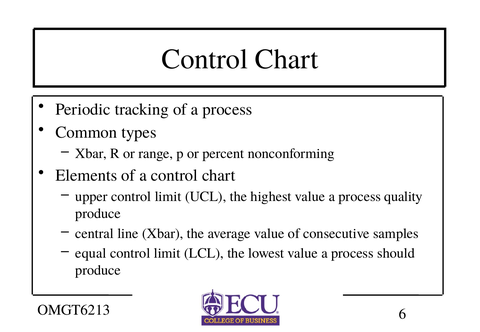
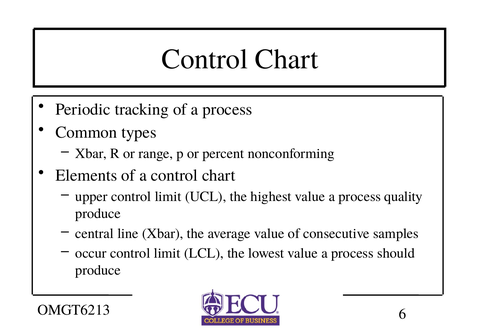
equal: equal -> occur
